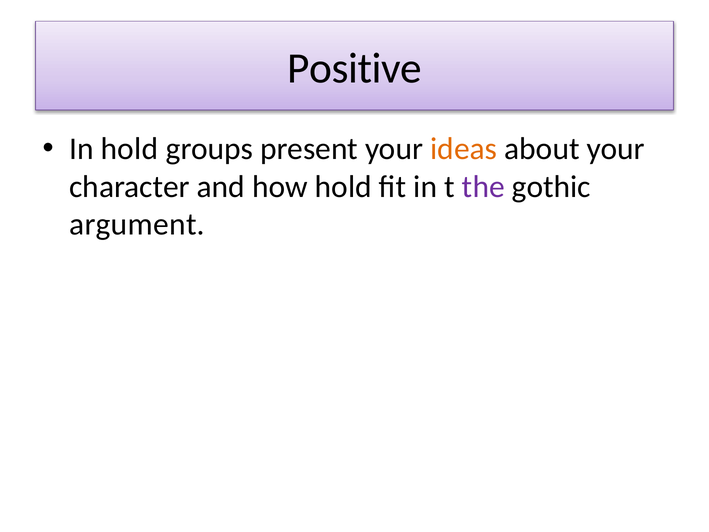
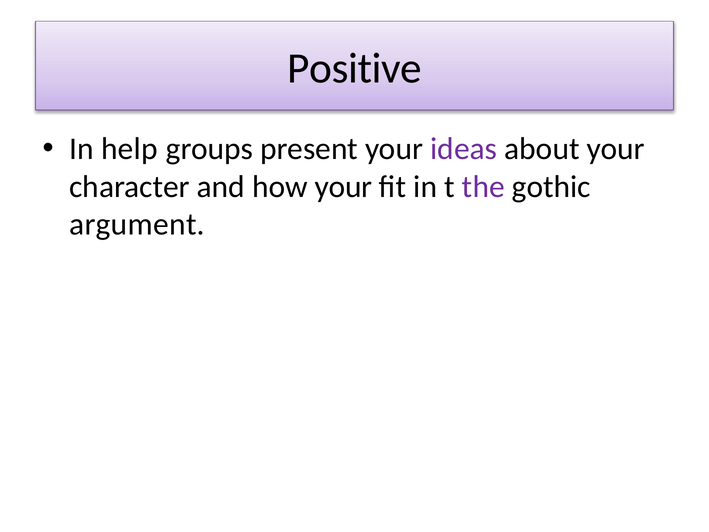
In hold: hold -> help
ideas colour: orange -> purple
how hold: hold -> your
